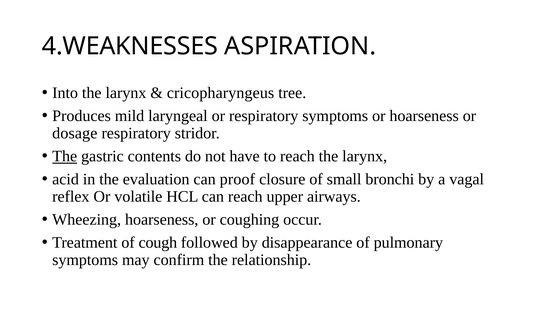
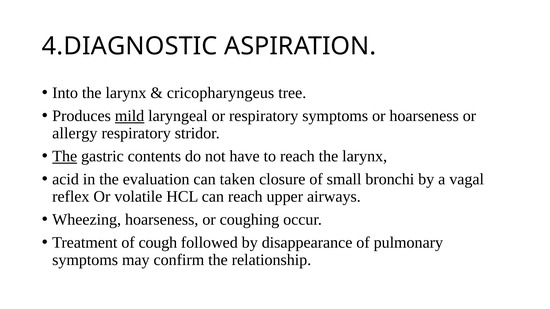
4.WEAKNESSES: 4.WEAKNESSES -> 4.DIAGNOSTIC
mild underline: none -> present
dosage: dosage -> allergy
proof: proof -> taken
